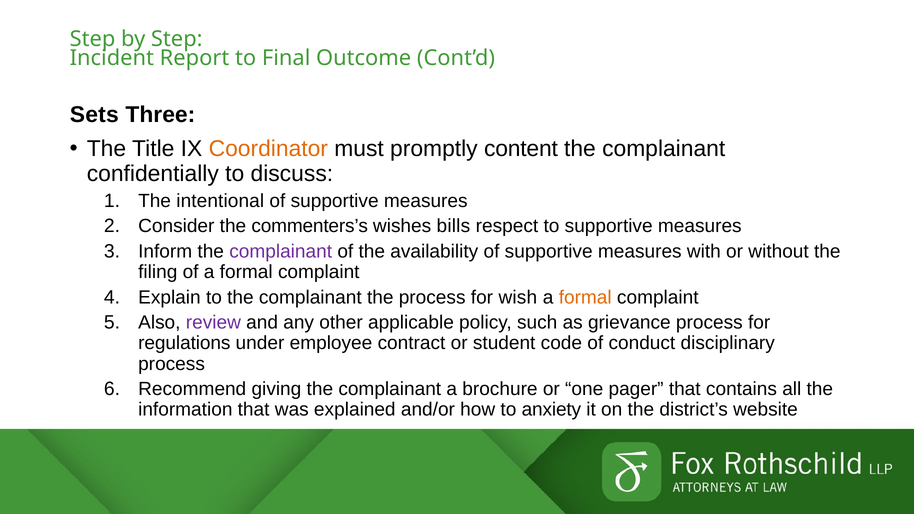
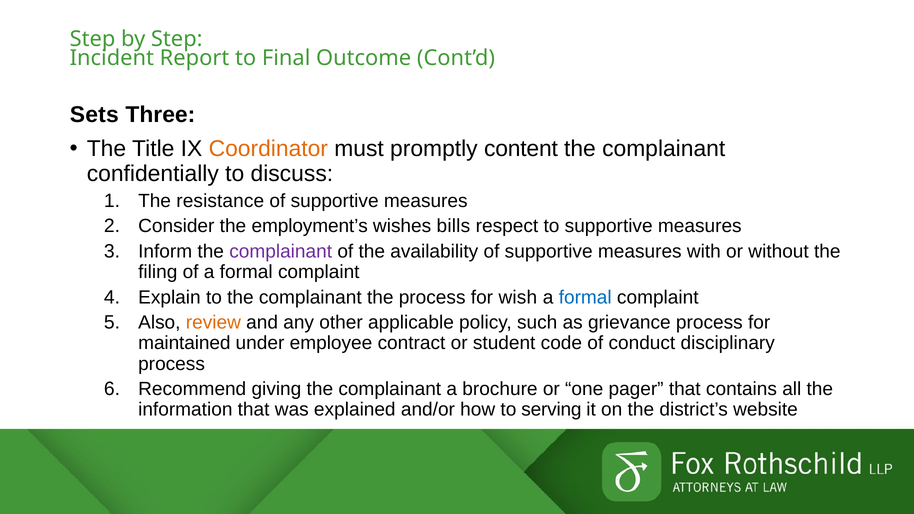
intentional: intentional -> resistance
commenters’s: commenters’s -> employment’s
formal at (585, 297) colour: orange -> blue
review colour: purple -> orange
regulations: regulations -> maintained
anxiety: anxiety -> serving
